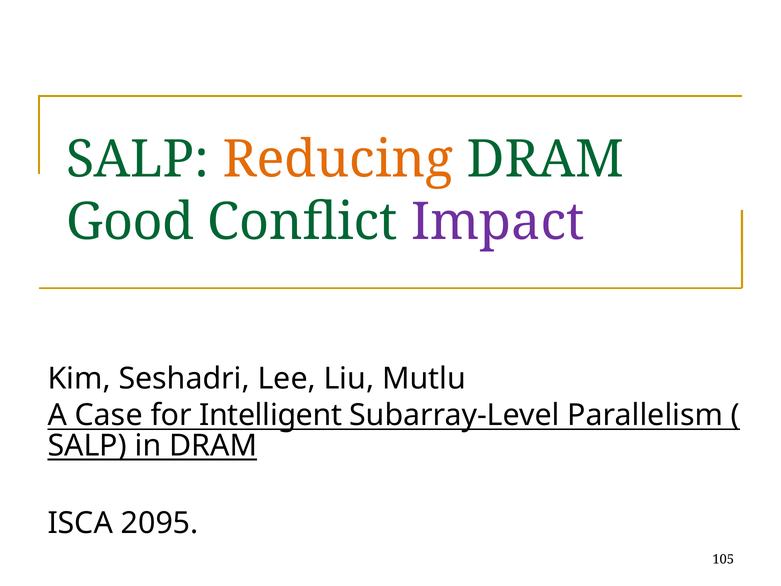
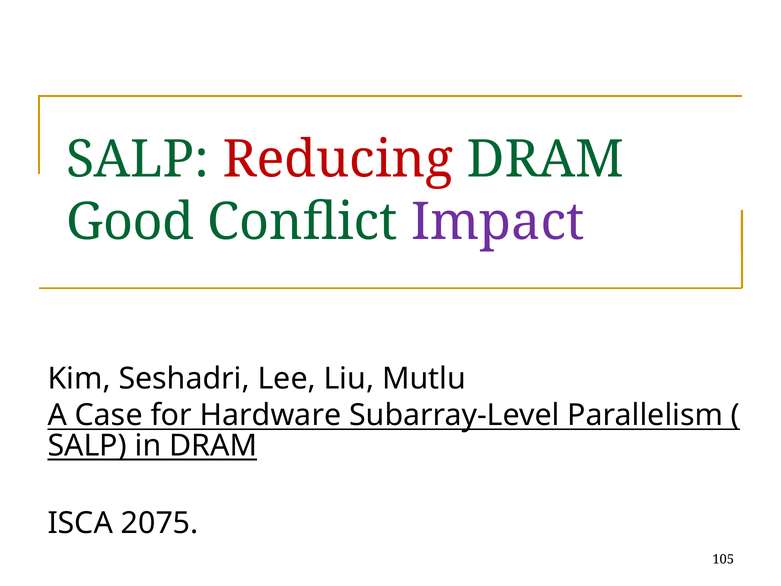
Reducing colour: orange -> red
Intelligent: Intelligent -> Hardware
2095: 2095 -> 2075
